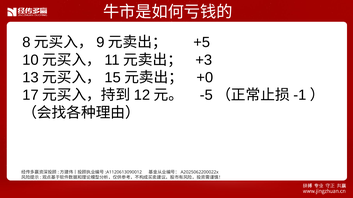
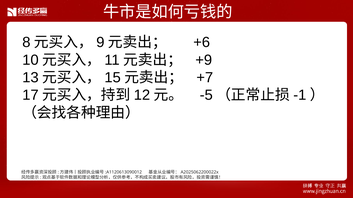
+5: +5 -> +6
+3: +3 -> +9
+0: +0 -> +7
